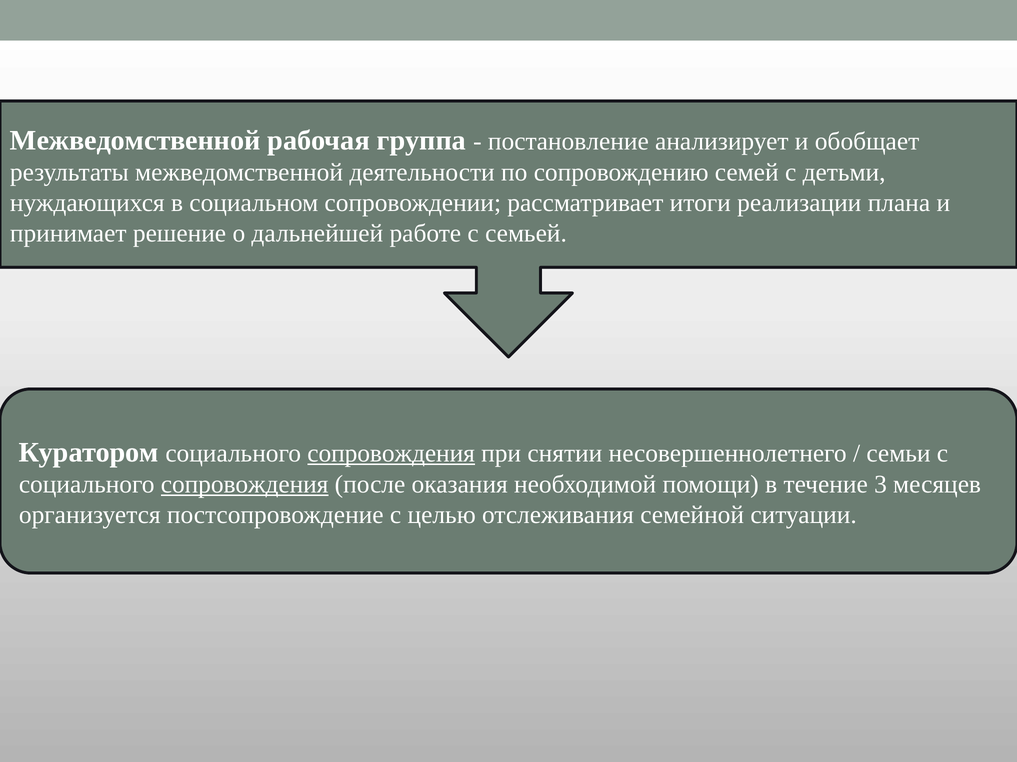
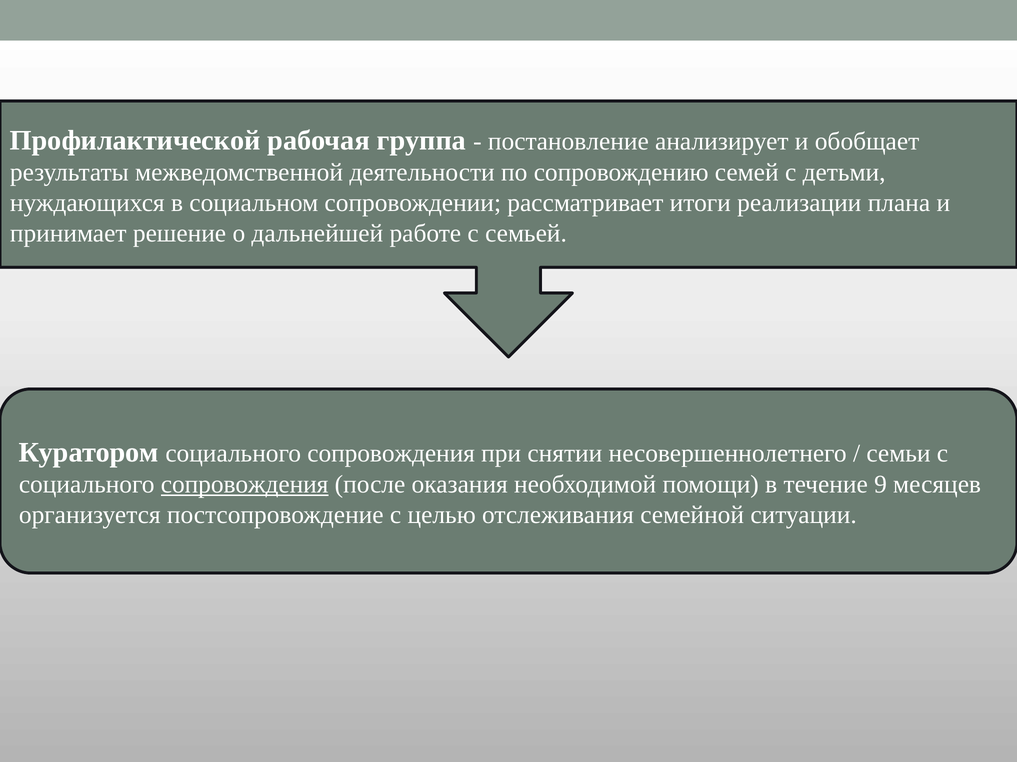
Межведомственной at (135, 141): Межведомственной -> Профилактической
сопровождения at (391, 454) underline: present -> none
3: 3 -> 9
